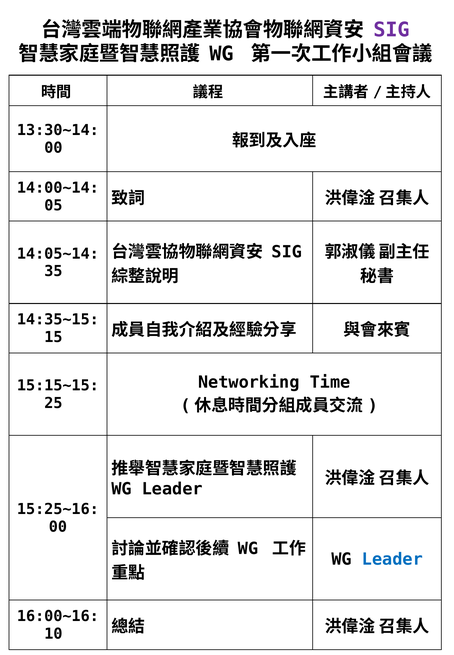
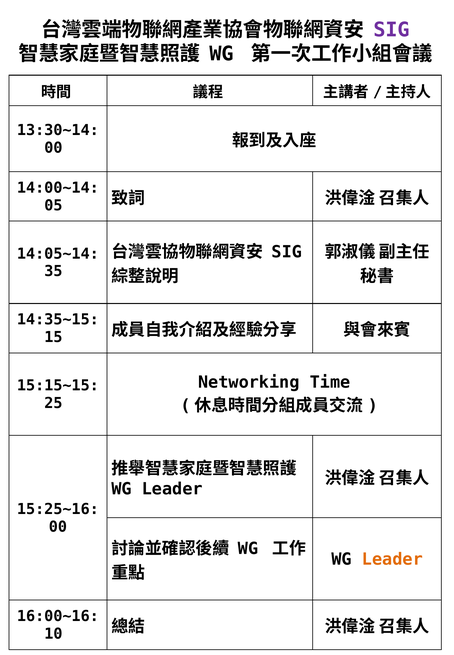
Leader at (392, 560) colour: blue -> orange
